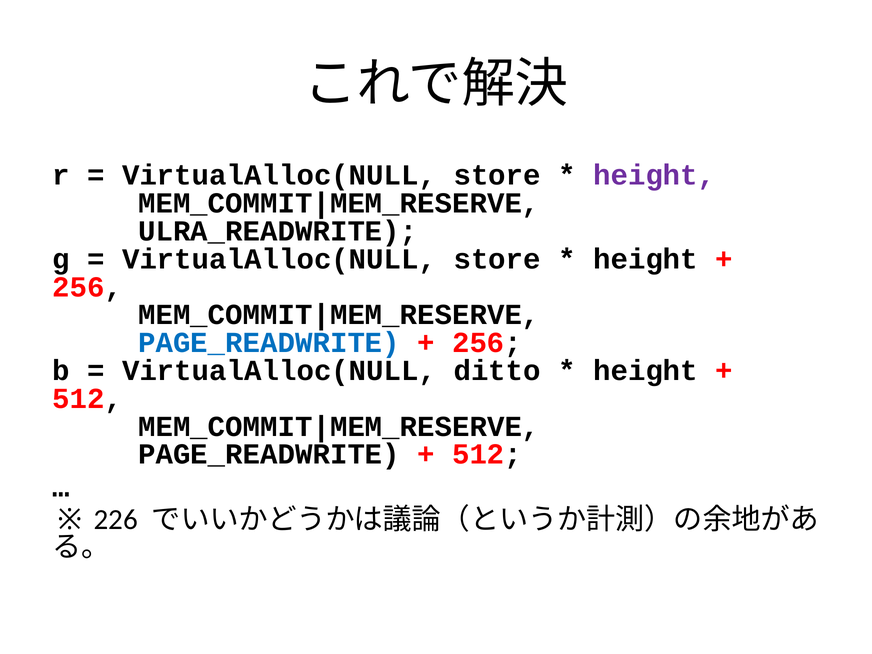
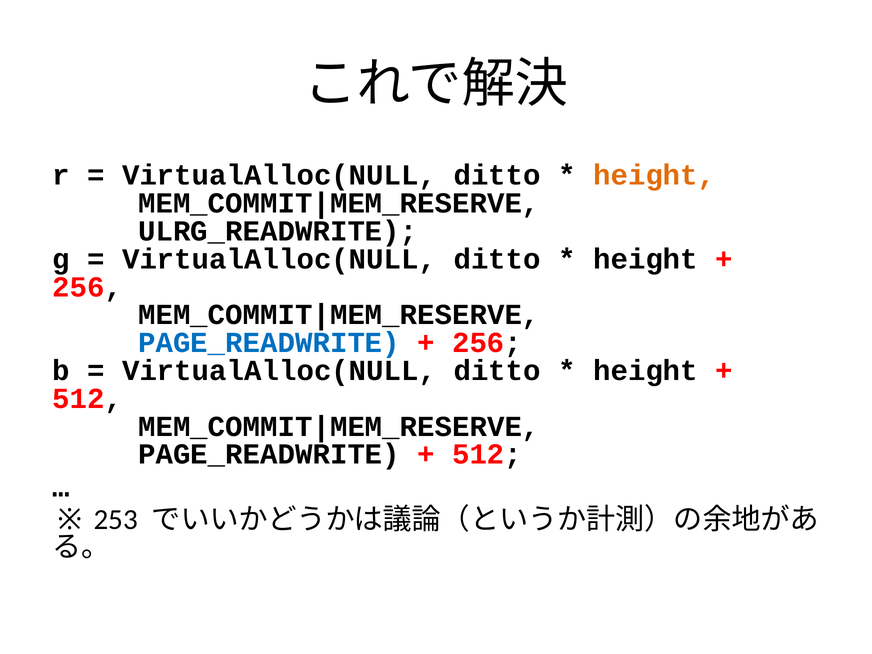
store at (497, 175): store -> ditto
height at (654, 175) colour: purple -> orange
ULRA_READWRITE: ULRA_READWRITE -> ULRG_READWRITE
store at (497, 259): store -> ditto
226: 226 -> 253
